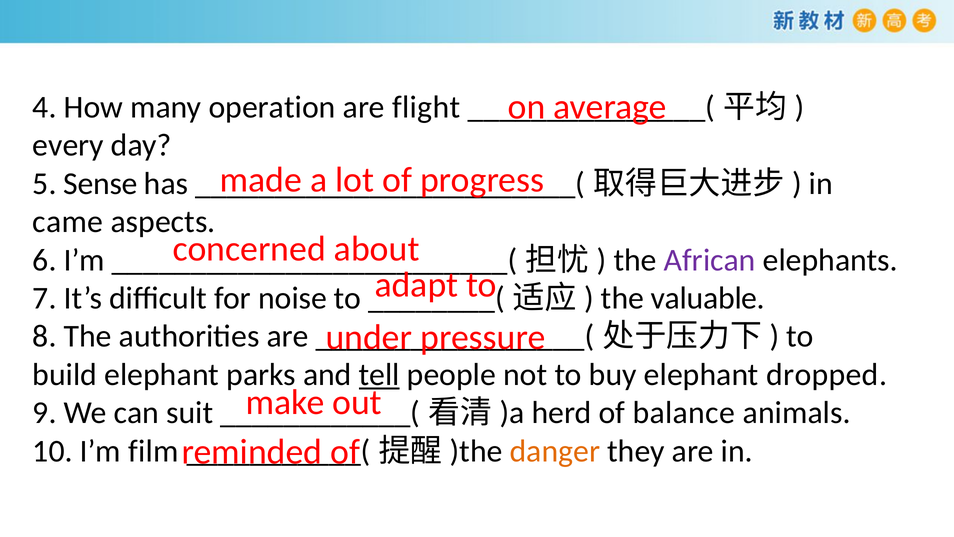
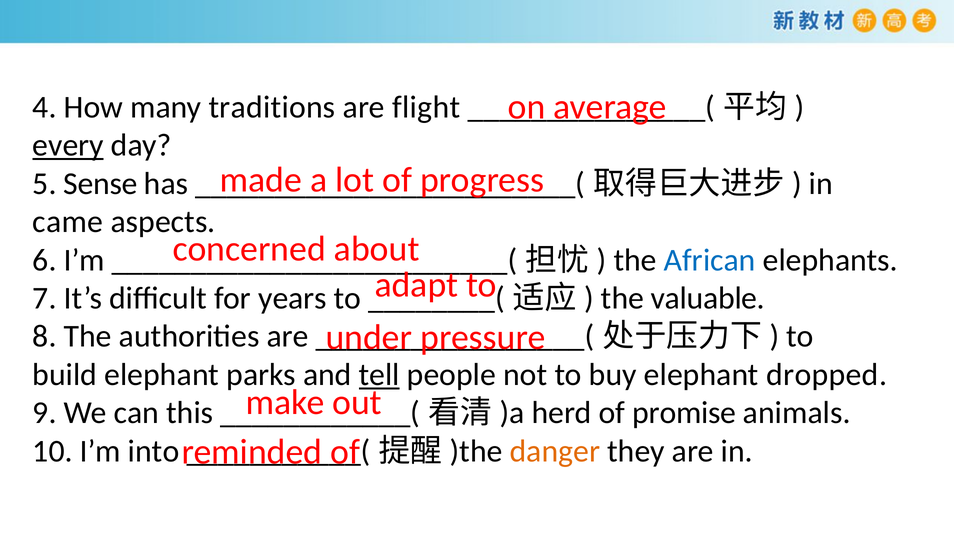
operation: operation -> traditions
every underline: none -> present
African colour: purple -> blue
noise: noise -> years
suit: suit -> this
balance: balance -> promise
film: film -> into
